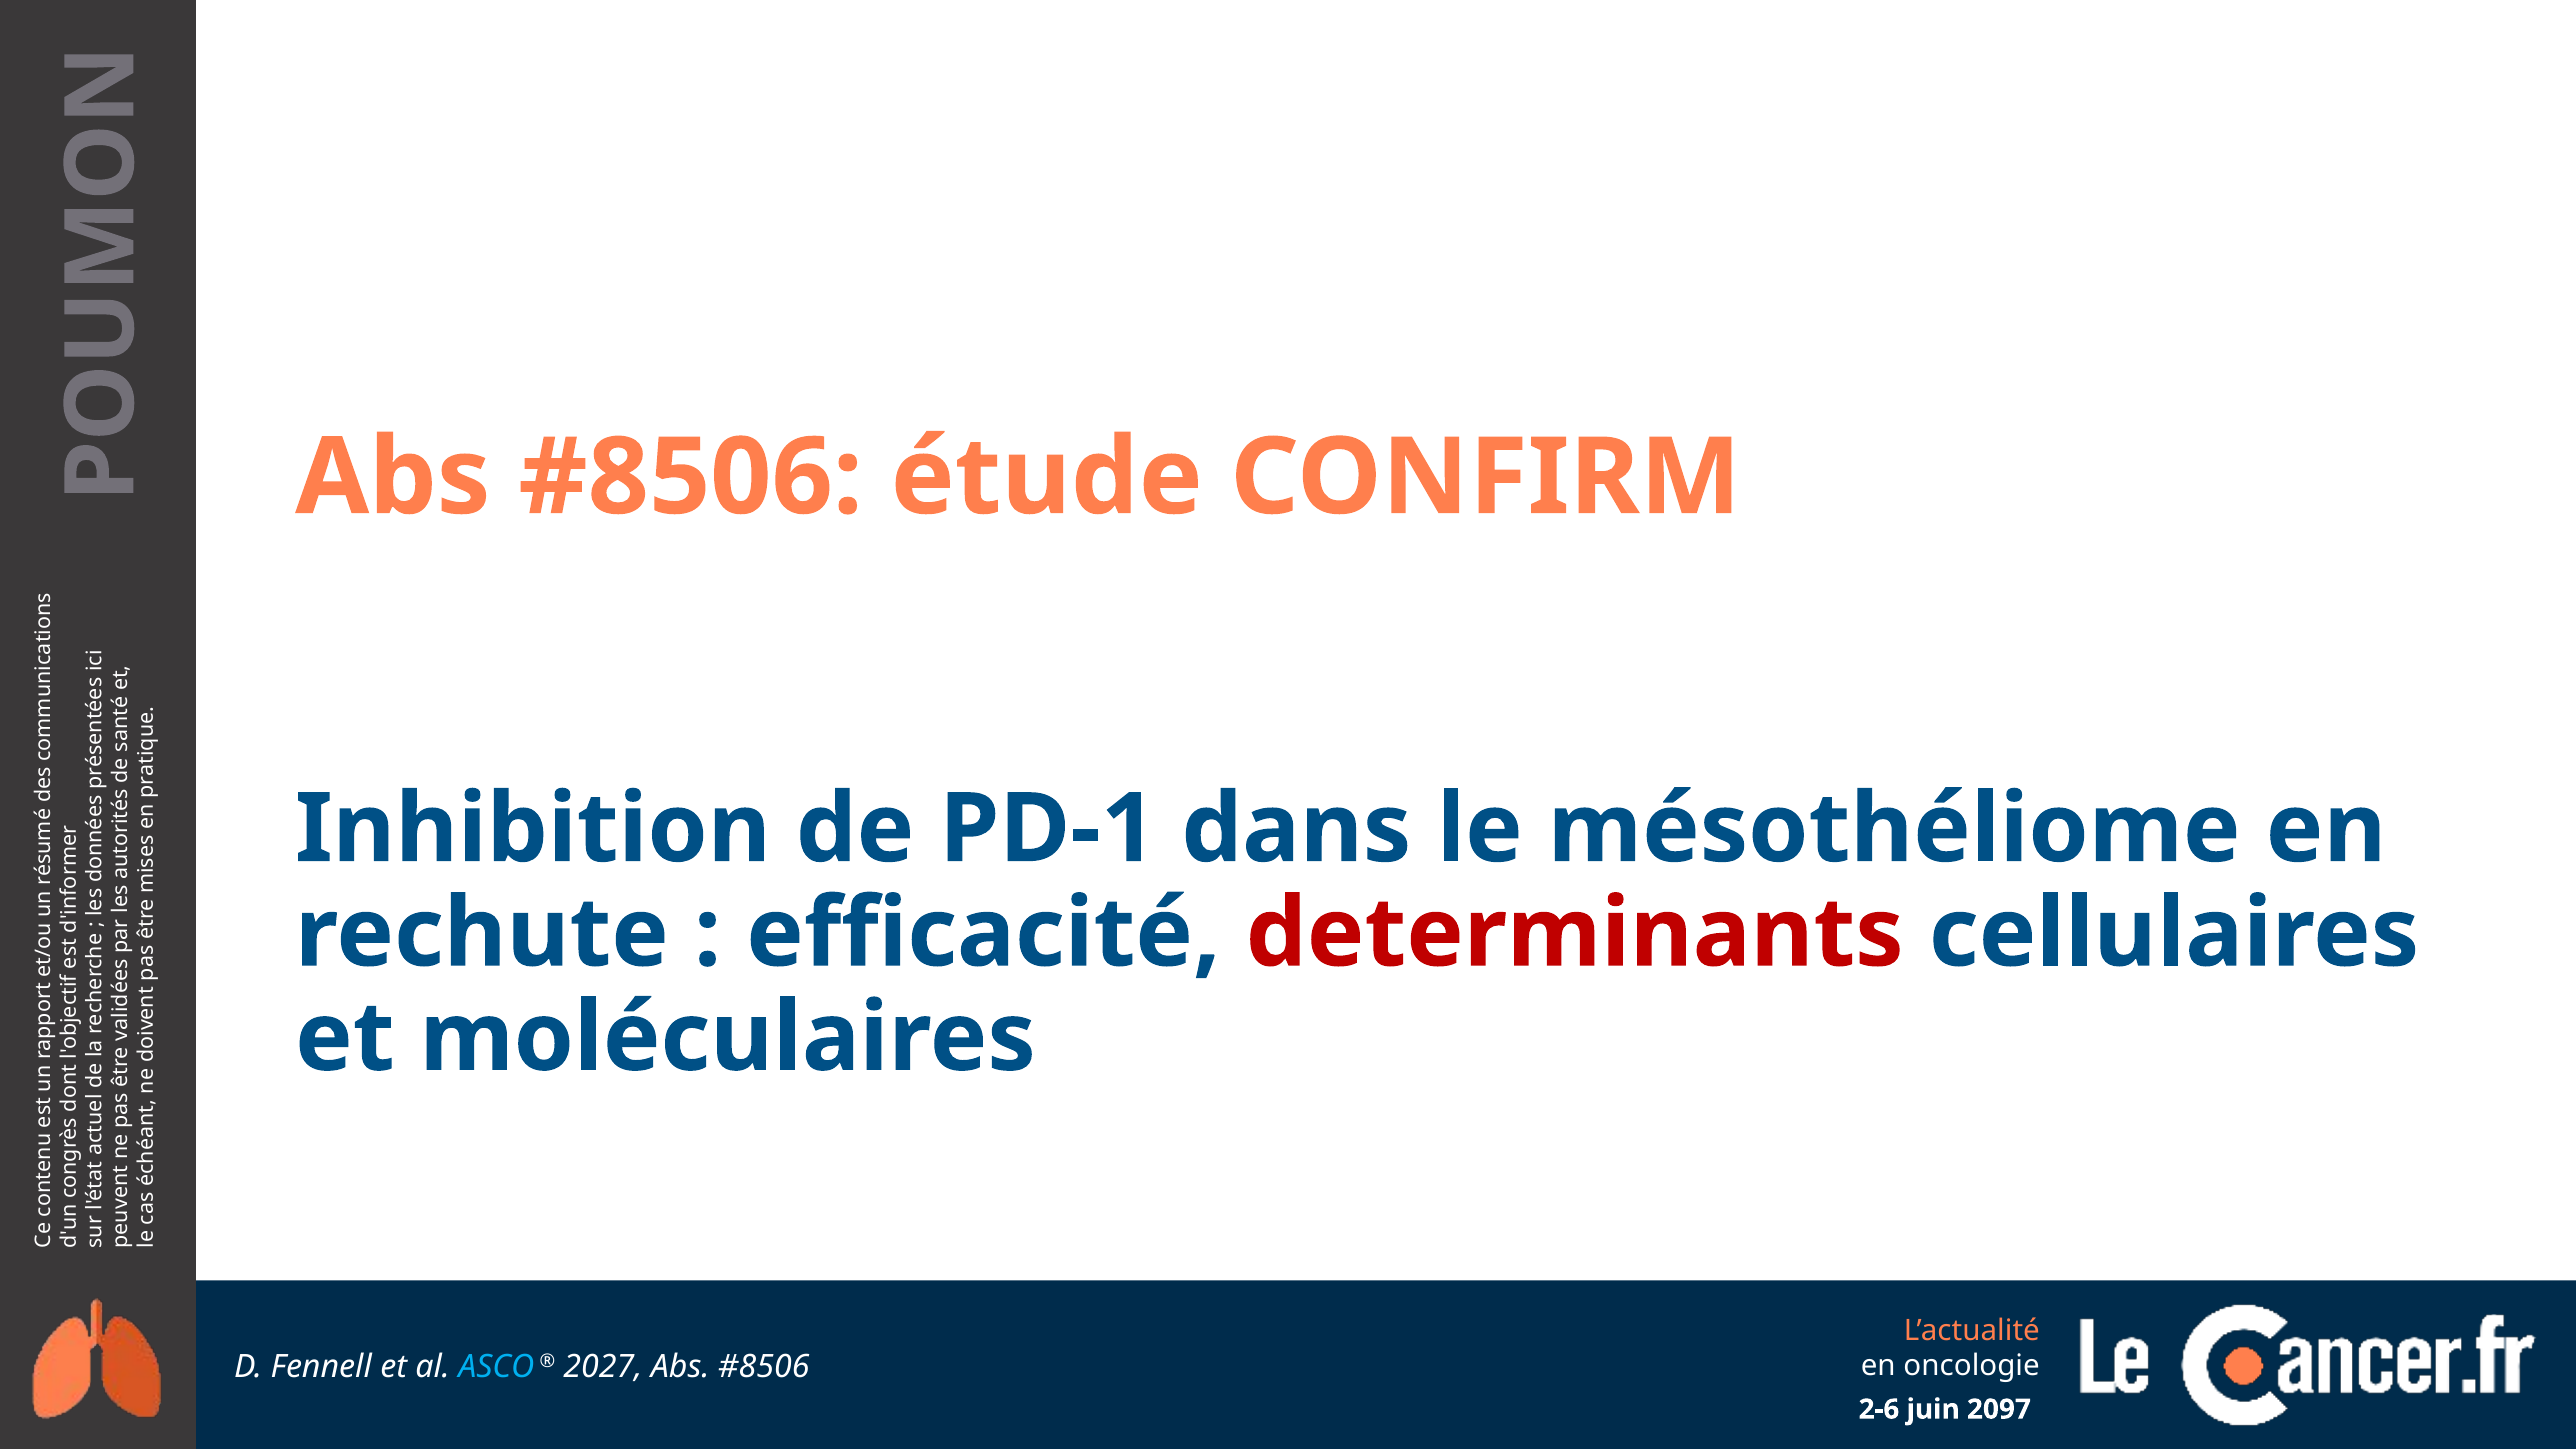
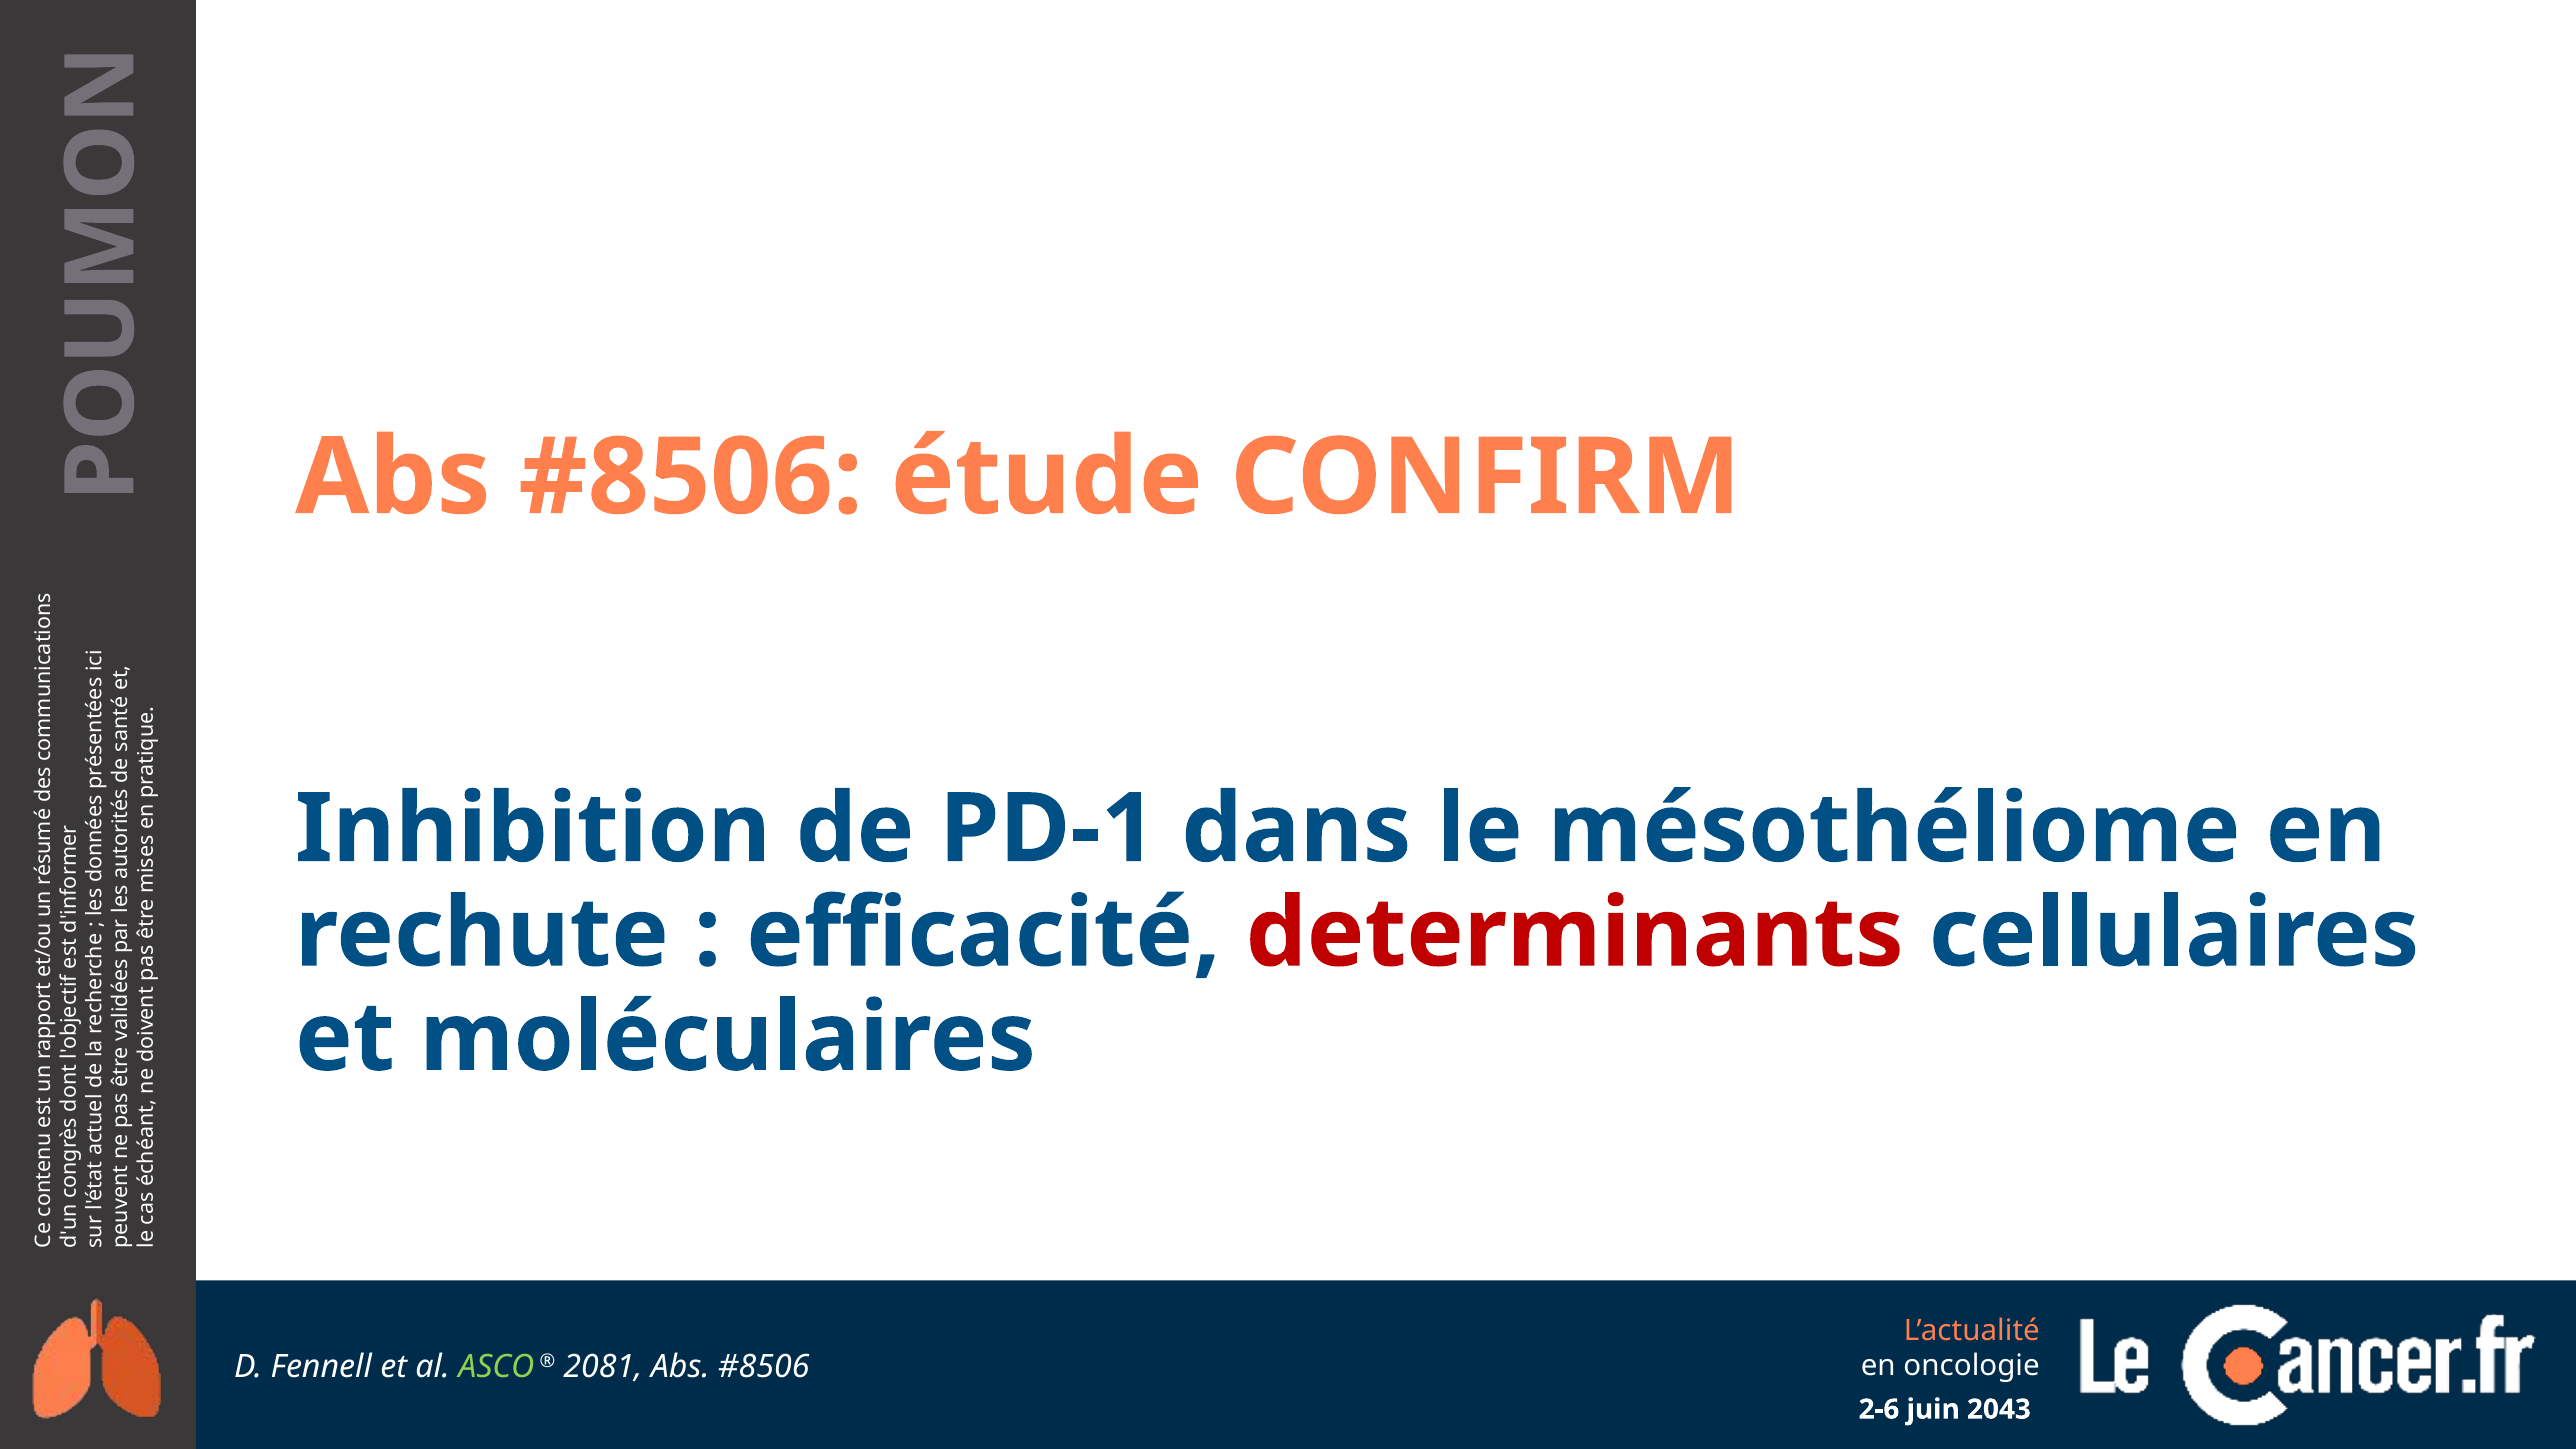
ASCO colour: light blue -> light green
2027: 2027 -> 2081
2097: 2097 -> 2043
